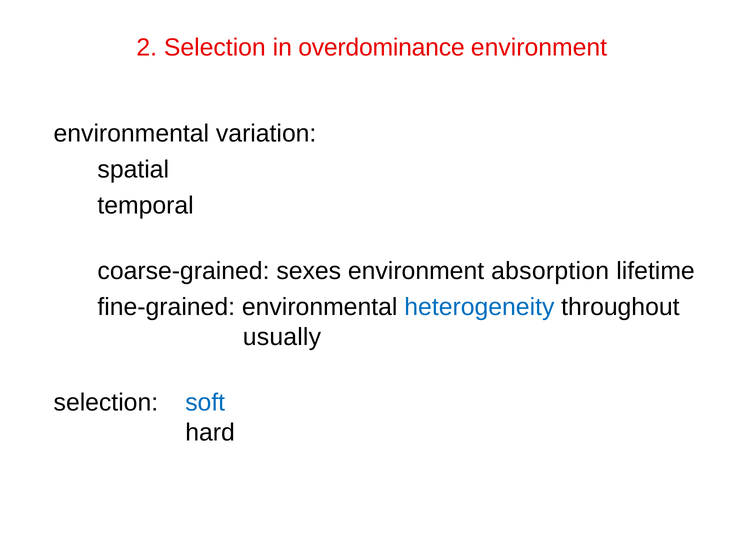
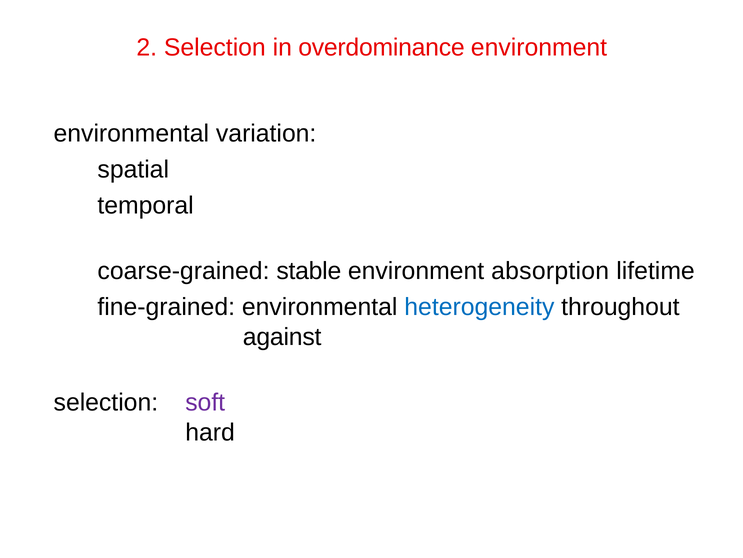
sexes: sexes -> stable
usually: usually -> against
soft colour: blue -> purple
